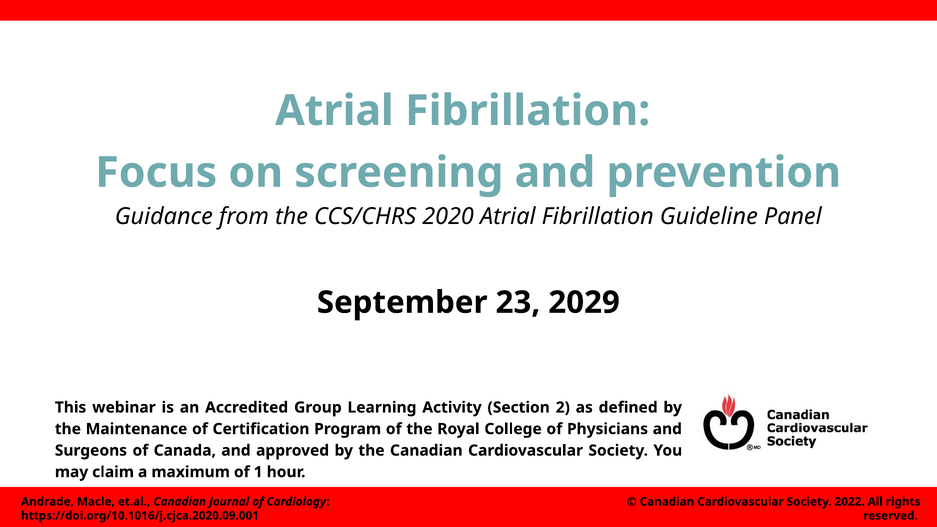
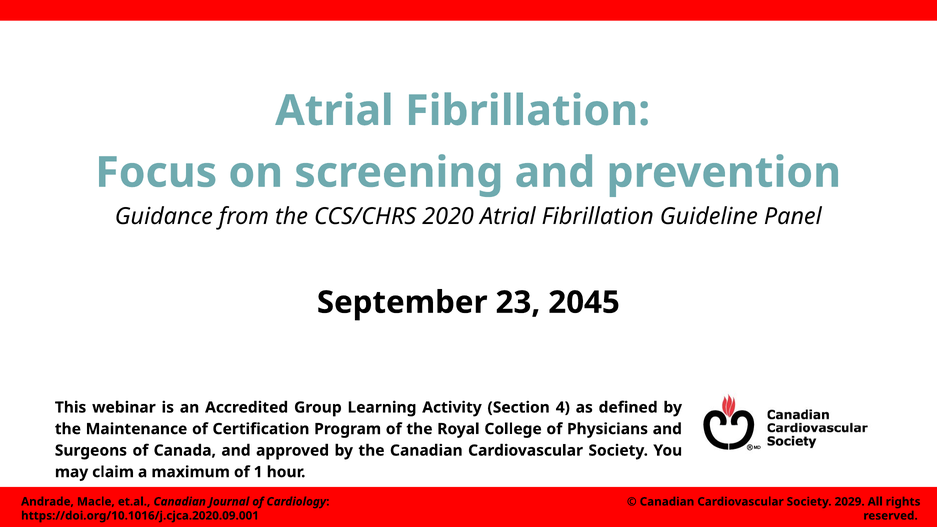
2029: 2029 -> 2045
2: 2 -> 4
2022: 2022 -> 2029
